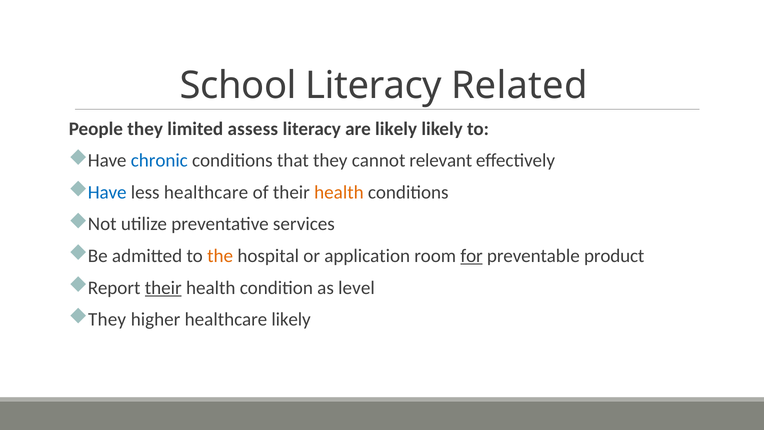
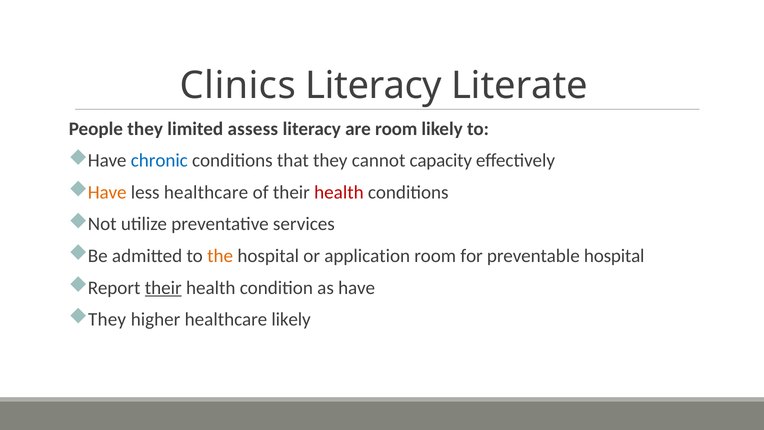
School: School -> Clinics
Related: Related -> Literate
are likely: likely -> room
relevant: relevant -> capacity
Have at (107, 192) colour: blue -> orange
health at (339, 192) colour: orange -> red
for underline: present -> none
preventable product: product -> hospital
as level: level -> have
